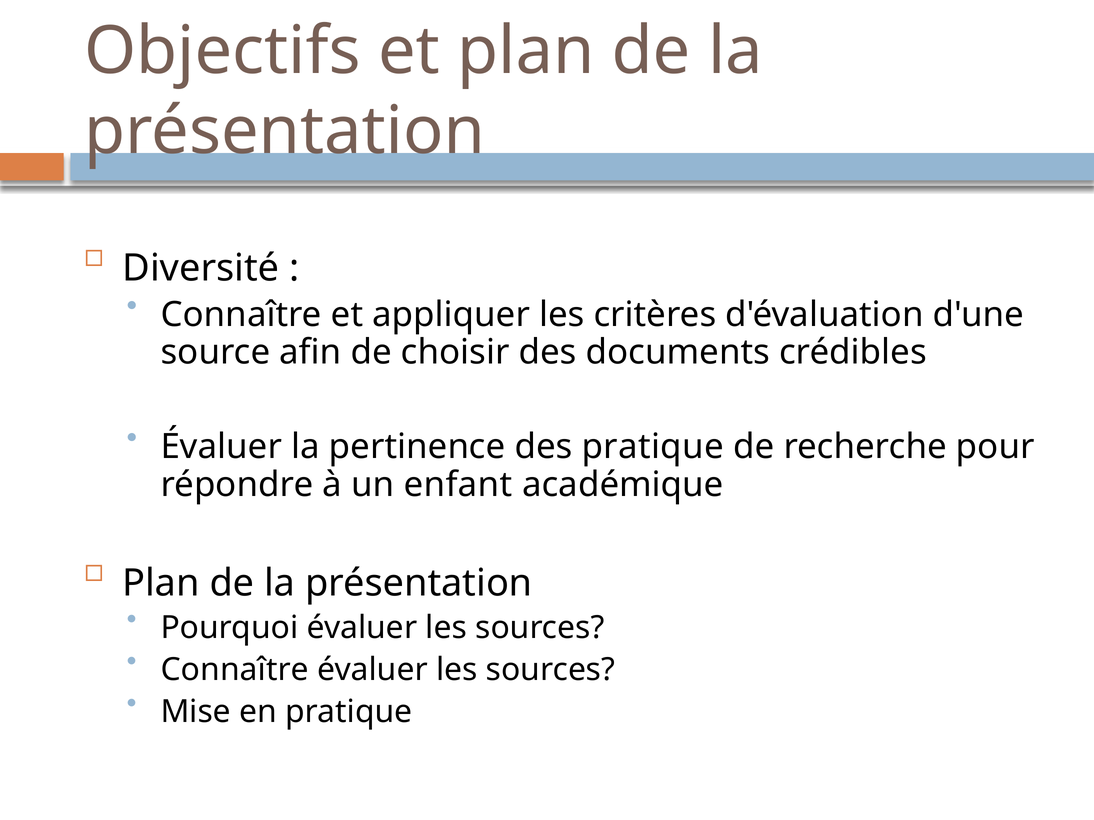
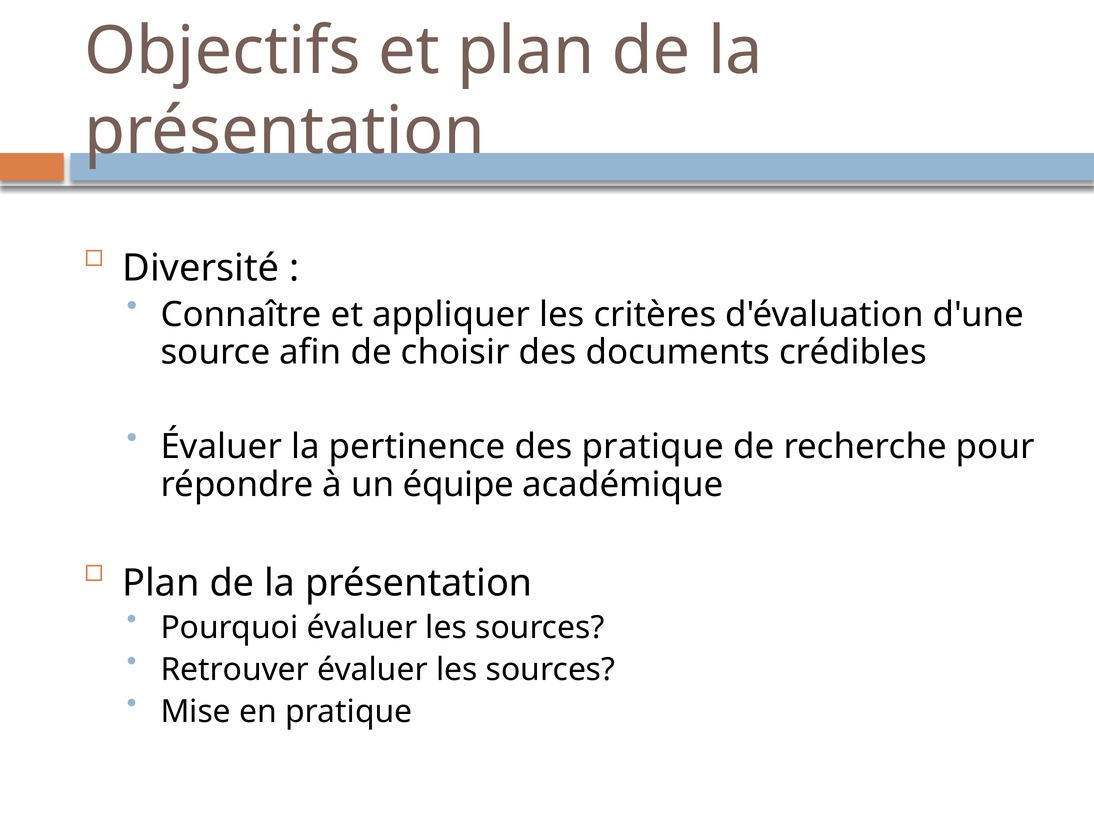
enfant: enfant -> équipe
Connaître at (235, 670): Connaître -> Retrouver
